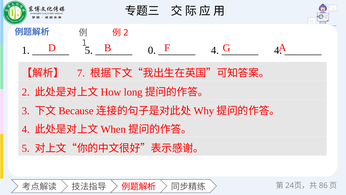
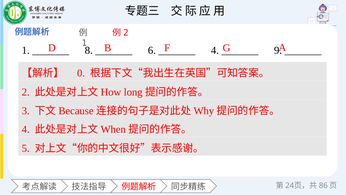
5 at (89, 50): 5 -> 8
0: 0 -> 6
4 at (278, 50): 4 -> 9
7: 7 -> 0
